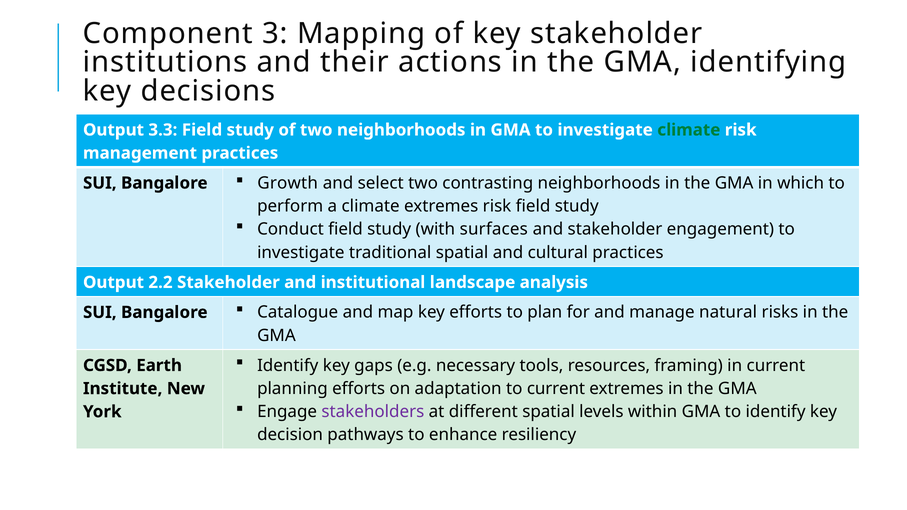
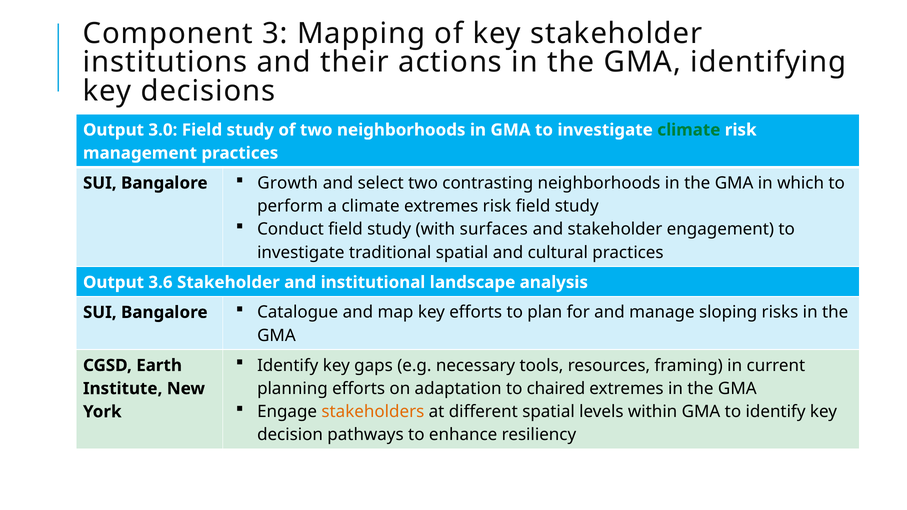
3.3: 3.3 -> 3.0
2.2: 2.2 -> 3.6
natural: natural -> sloping
to current: current -> chaired
stakeholders colour: purple -> orange
